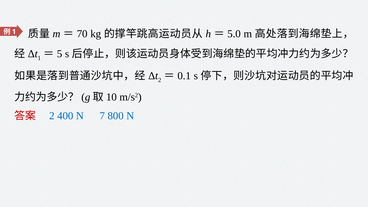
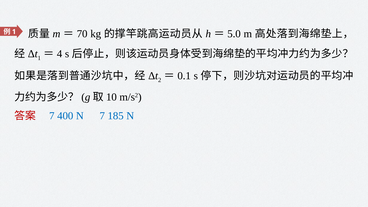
5: 5 -> 4
2 at (52, 116): 2 -> 7
800: 800 -> 185
